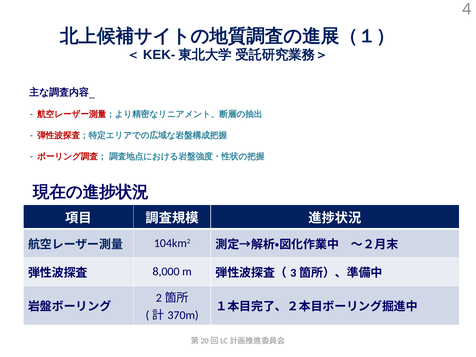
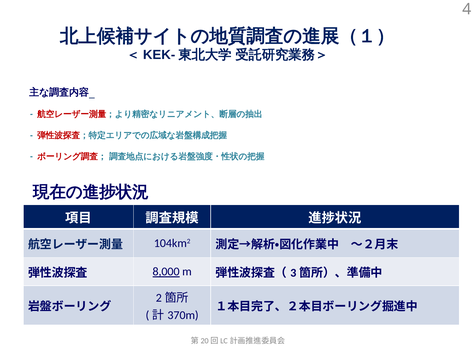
8,000 underline: none -> present
